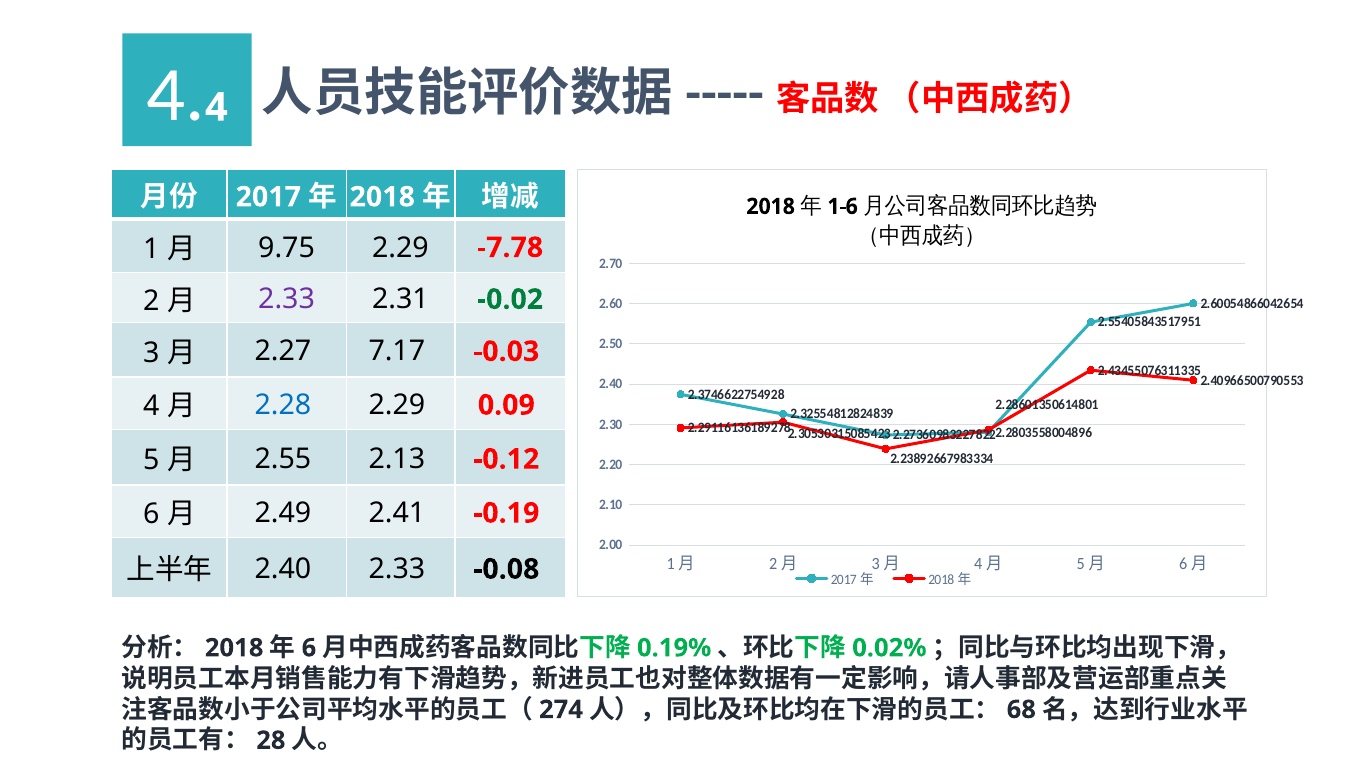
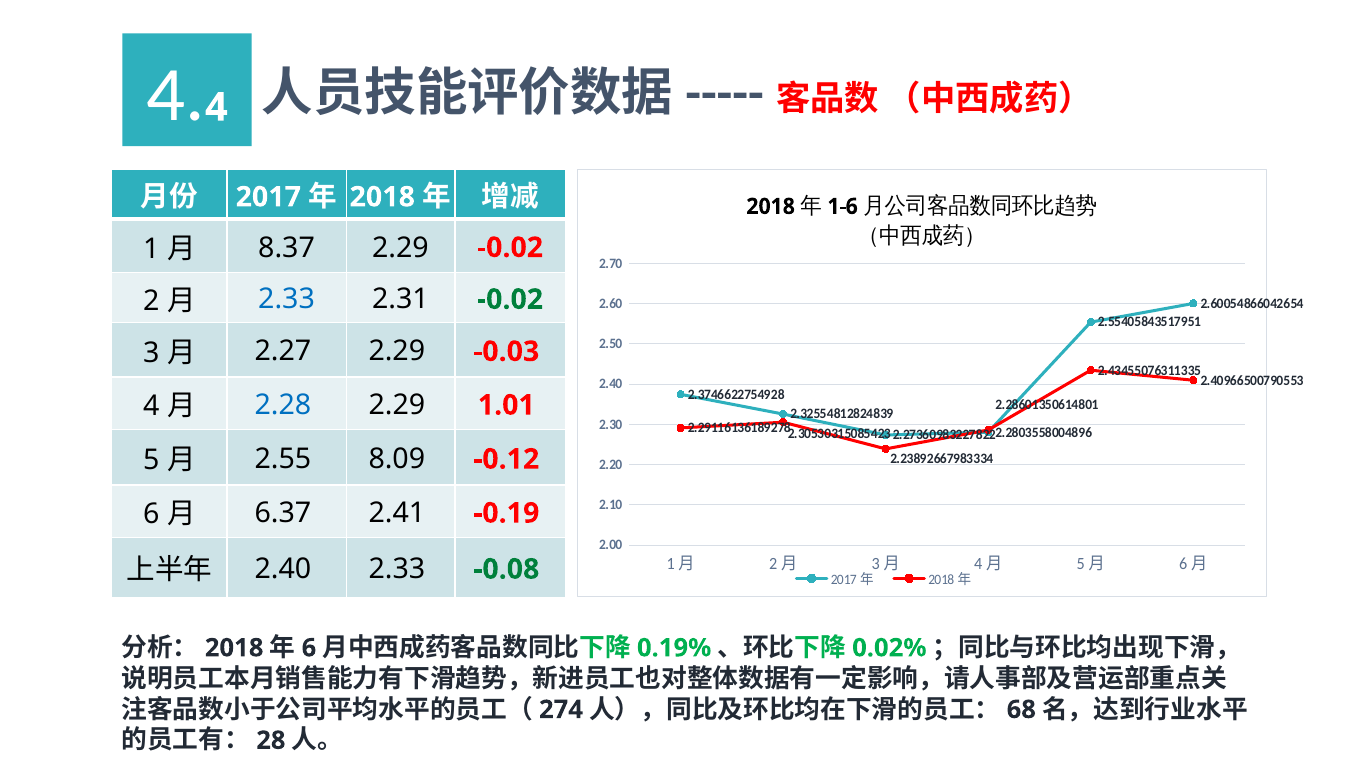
9.75: 9.75 -> 8.37
2.29 -7.78: -7.78 -> -0.02
2.33 at (287, 299) colour: purple -> blue
2.27 7.17: 7.17 -> 2.29
0.09: 0.09 -> 1.01
2.13: 2.13 -> 8.09
2.49: 2.49 -> 6.37
-0.08 colour: black -> green
